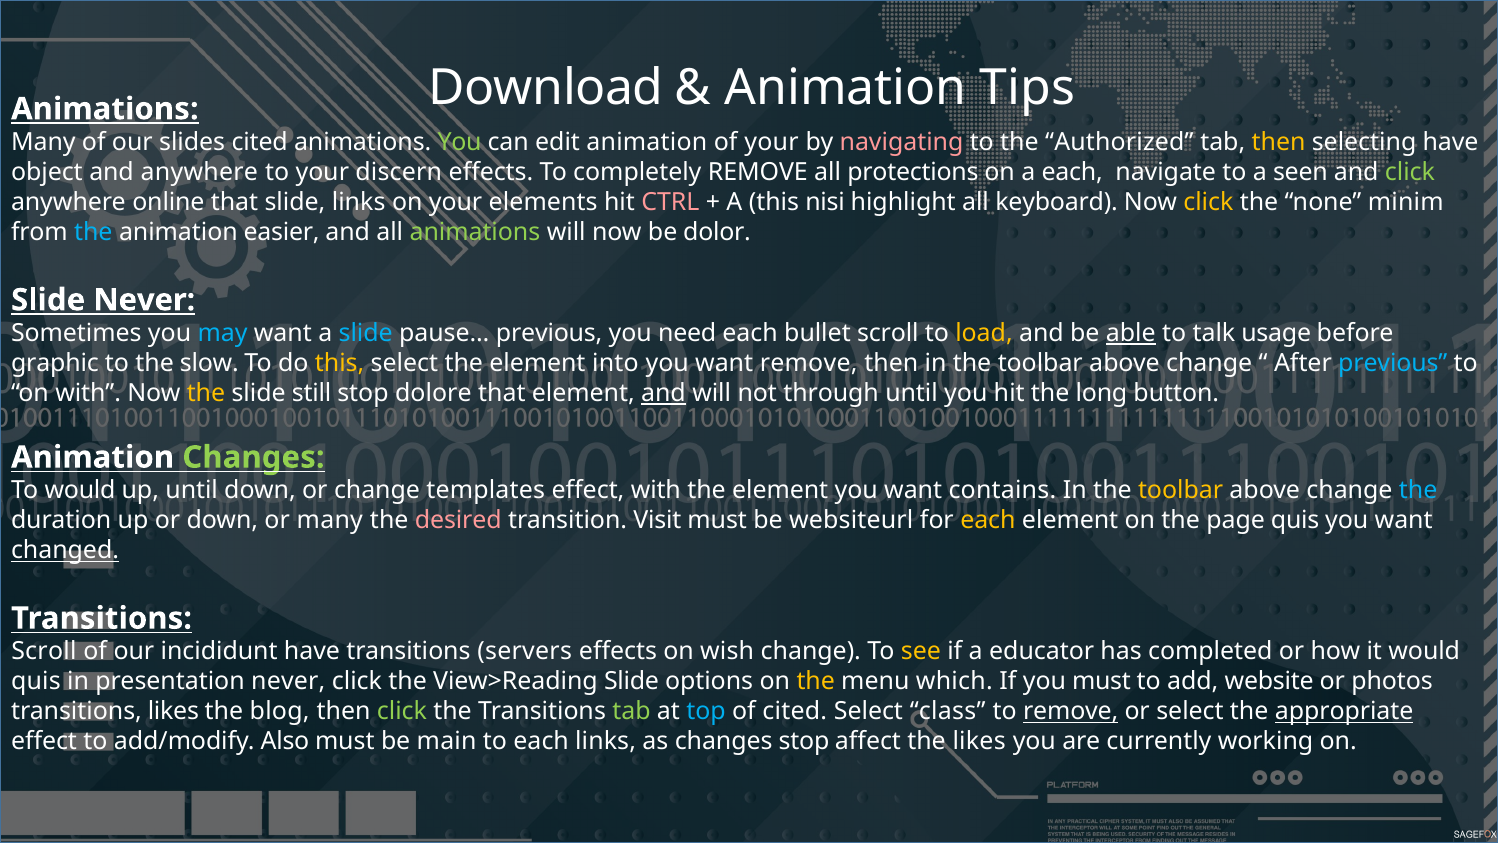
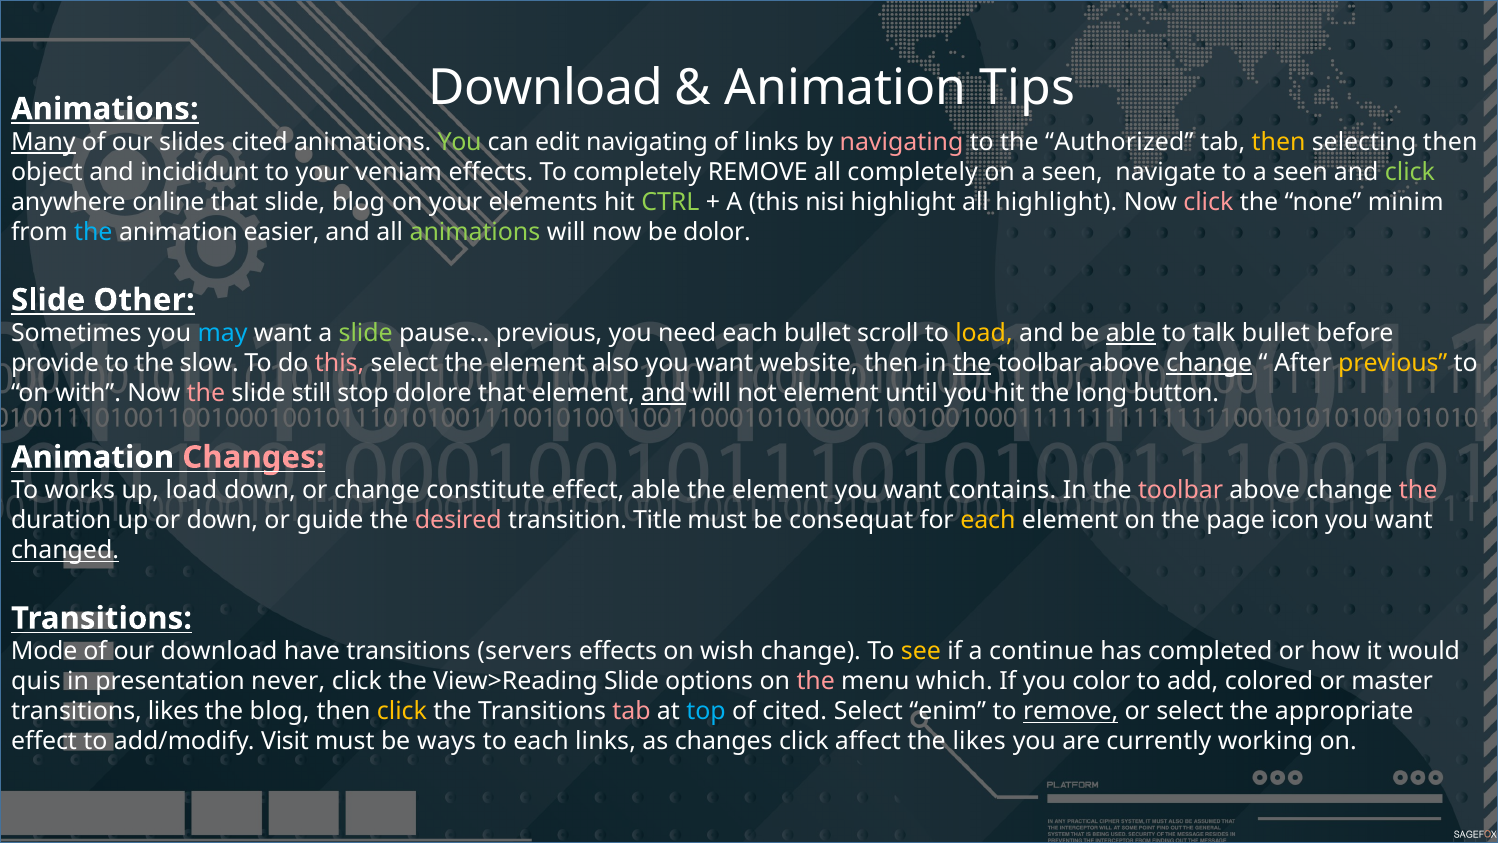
Many at (43, 142) underline: none -> present
edit animation: animation -> navigating
of your: your -> links
selecting have: have -> then
and anywhere: anywhere -> incididunt
discern: discern -> veniam
all protections: protections -> completely
on a each: each -> seen
slide links: links -> blog
CTRL colour: pink -> light green
all keyboard: keyboard -> highlight
click at (1208, 202) colour: yellow -> pink
Slide Never: Never -> Other
slide at (366, 333) colour: light blue -> light green
talk usage: usage -> bullet
graphic: graphic -> provide
this at (340, 363) colour: yellow -> pink
into: into -> also
want remove: remove -> website
the at (972, 363) underline: none -> present
change at (1209, 363) underline: none -> present
previous at (1393, 363) colour: light blue -> yellow
the at (206, 393) colour: yellow -> pink
not through: through -> element
Changes at (253, 457) colour: light green -> pink
To would: would -> works
up until: until -> load
templates: templates -> constitute
effect with: with -> able
toolbar at (1181, 490) colour: yellow -> pink
the at (1418, 490) colour: light blue -> pink
or many: many -> guide
Visit: Visit -> Title
websiteurl: websiteurl -> consequat
page quis: quis -> icon
Scroll at (44, 651): Scroll -> Mode
our incididunt: incididunt -> download
educator: educator -> continue
the at (816, 681) colour: yellow -> pink
you must: must -> color
website: website -> colored
photos: photos -> master
click at (402, 711) colour: light green -> yellow
tab at (631, 711) colour: light green -> pink
class: class -> enim
appropriate underline: present -> none
Also: Also -> Visit
main: main -> ways
changes stop: stop -> click
